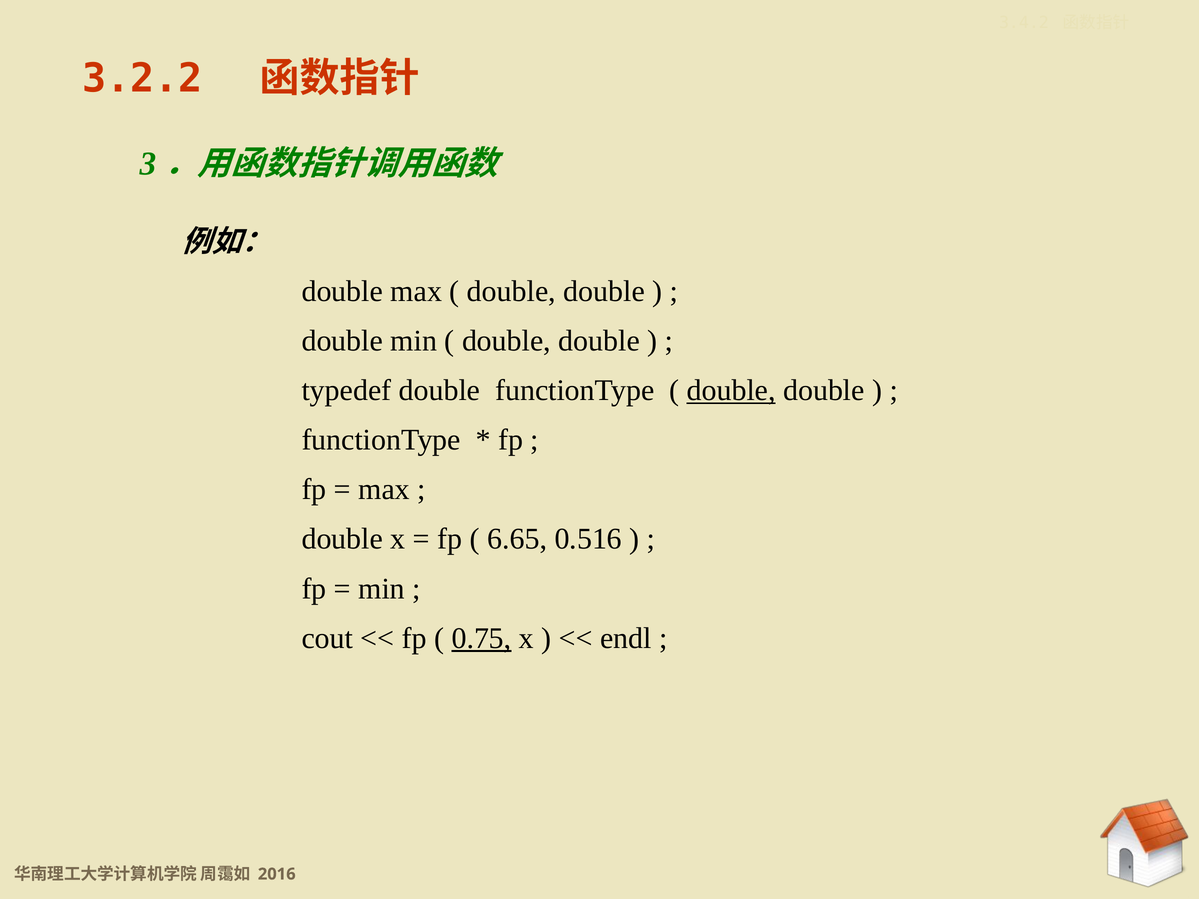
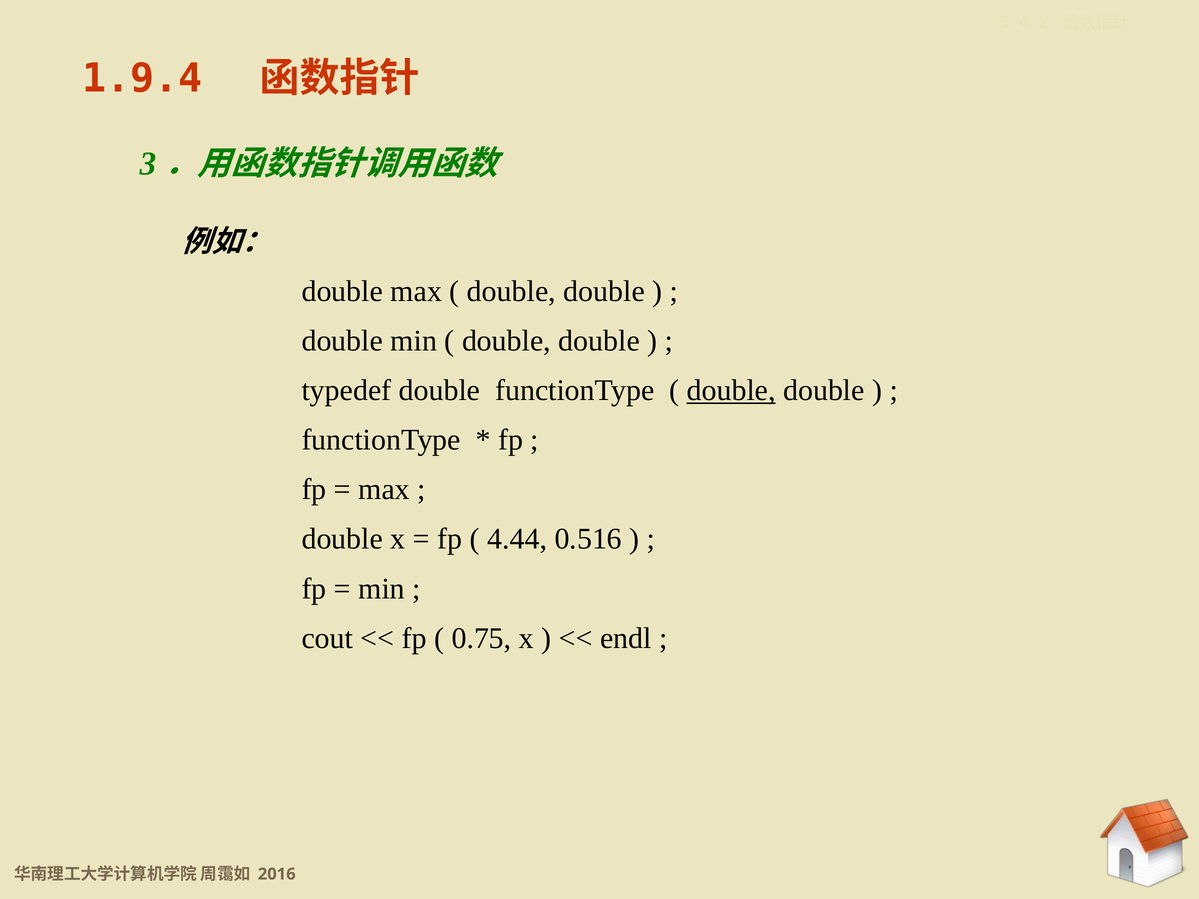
3.2.2: 3.2.2 -> 1.9.4
6.65: 6.65 -> 4.44
0.75 underline: present -> none
